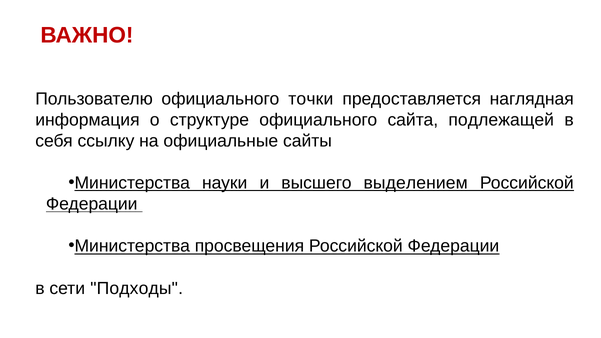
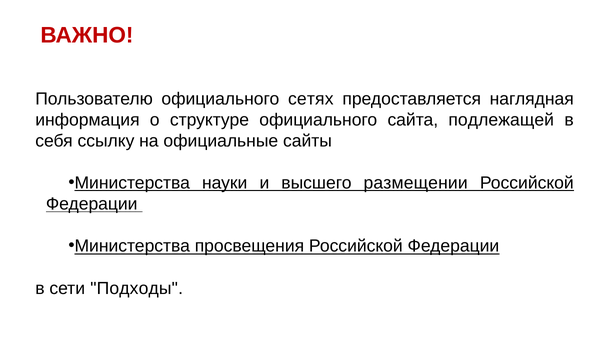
точки: точки -> сетях
выделением: выделением -> размещении
